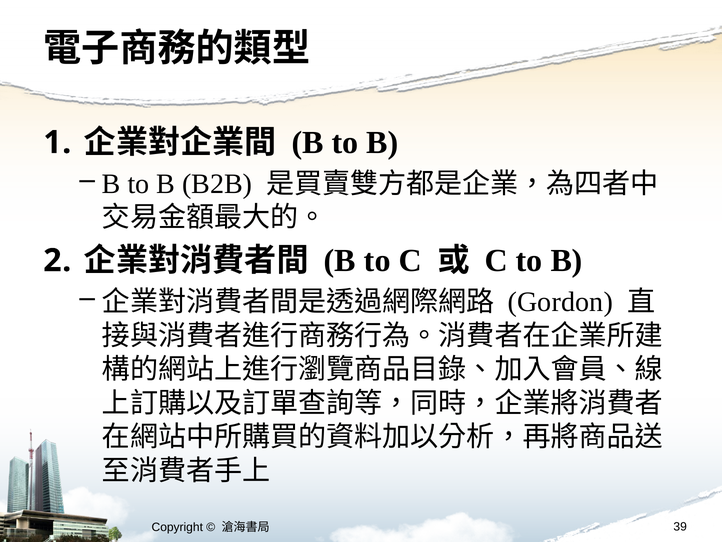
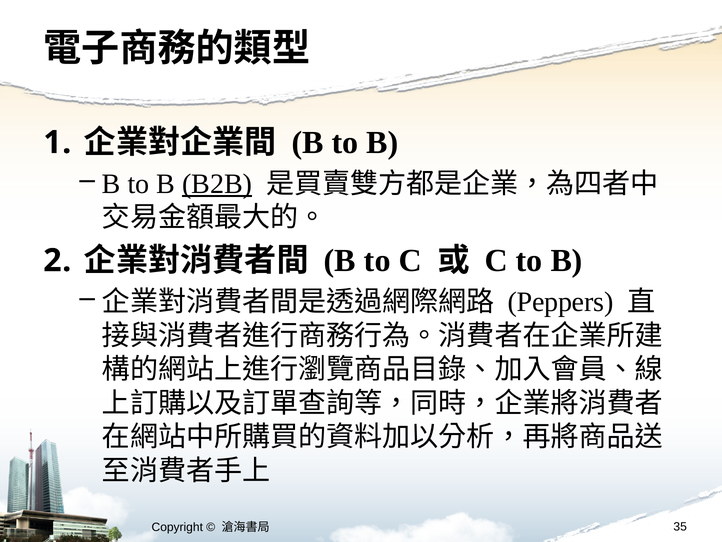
B2B underline: none -> present
Gordon: Gordon -> Peppers
39: 39 -> 35
